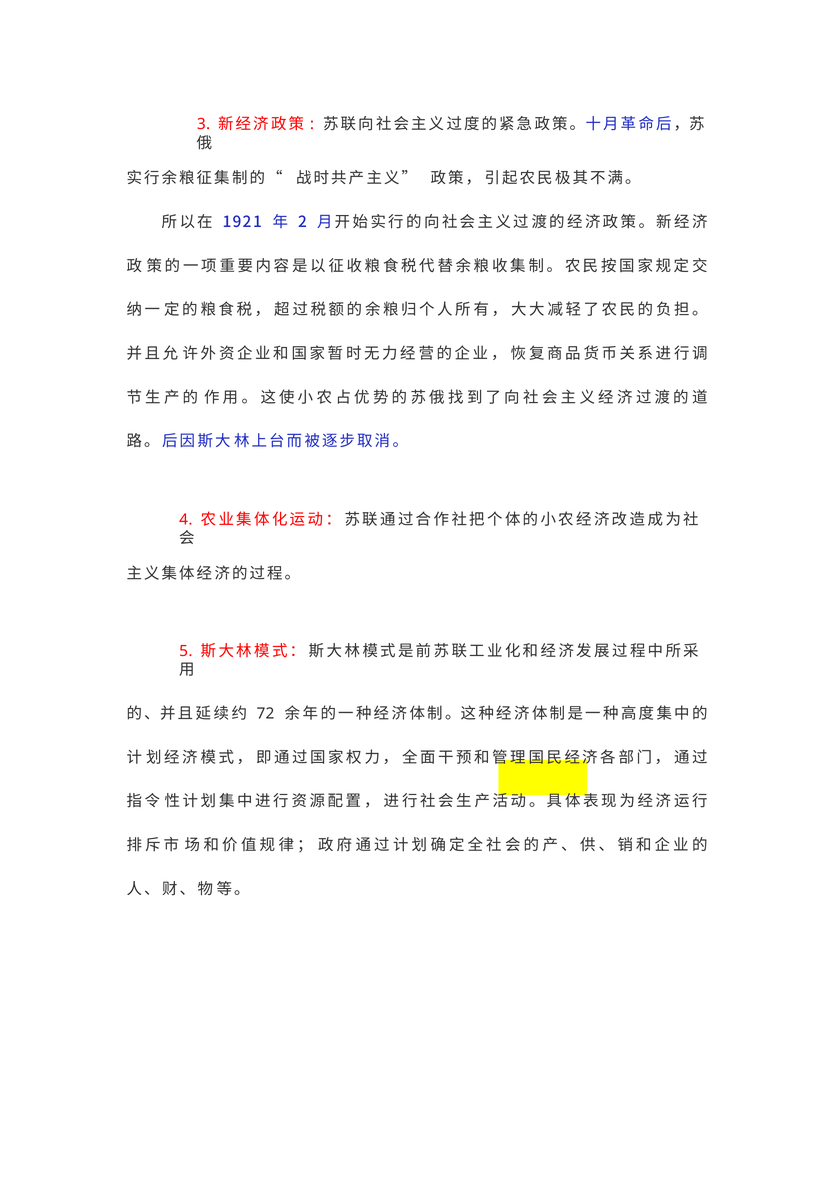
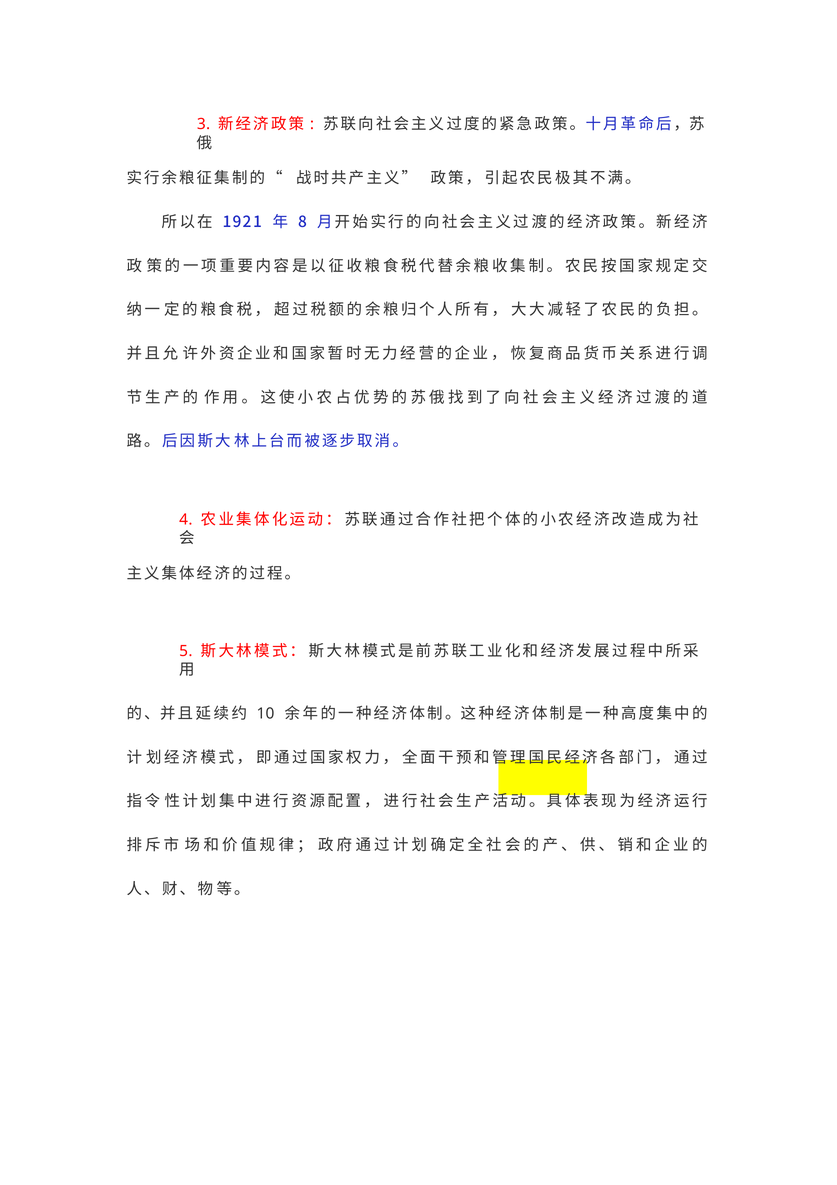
2: 2 -> 8
72: 72 -> 10
